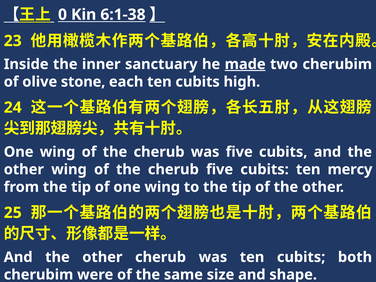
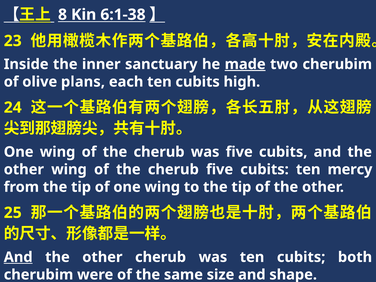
0: 0 -> 8
stone: stone -> plans
And at (18, 257) underline: none -> present
